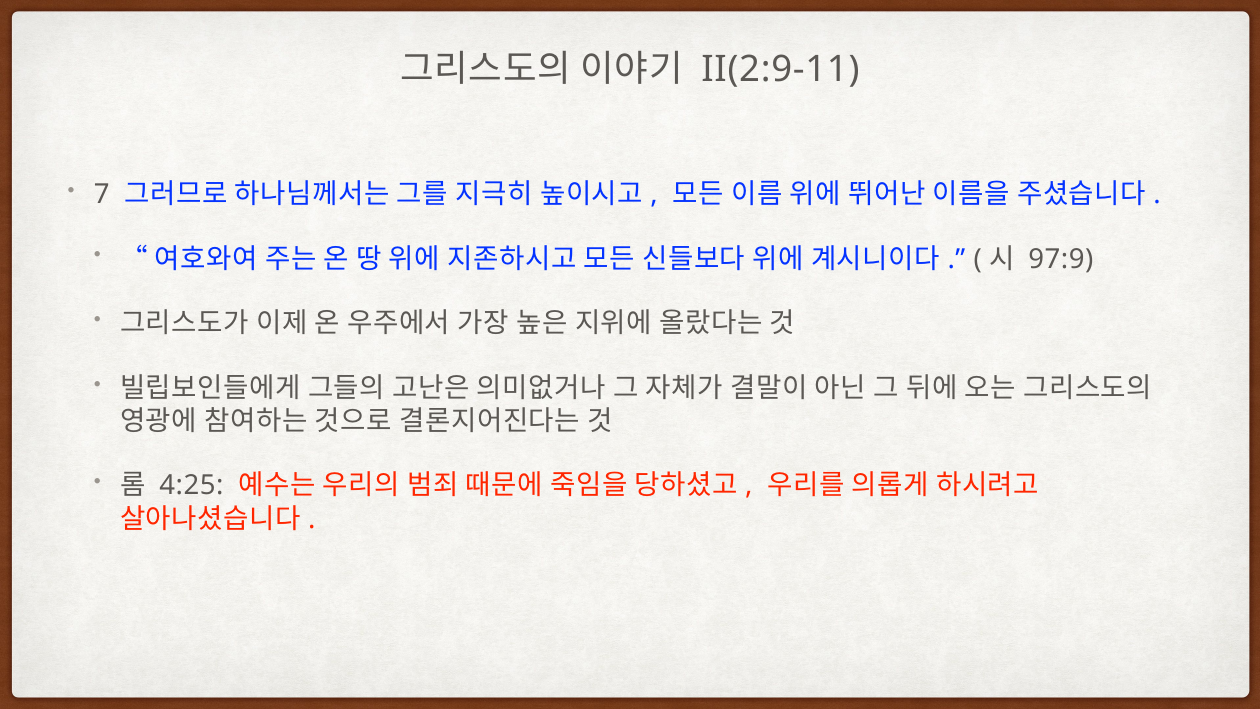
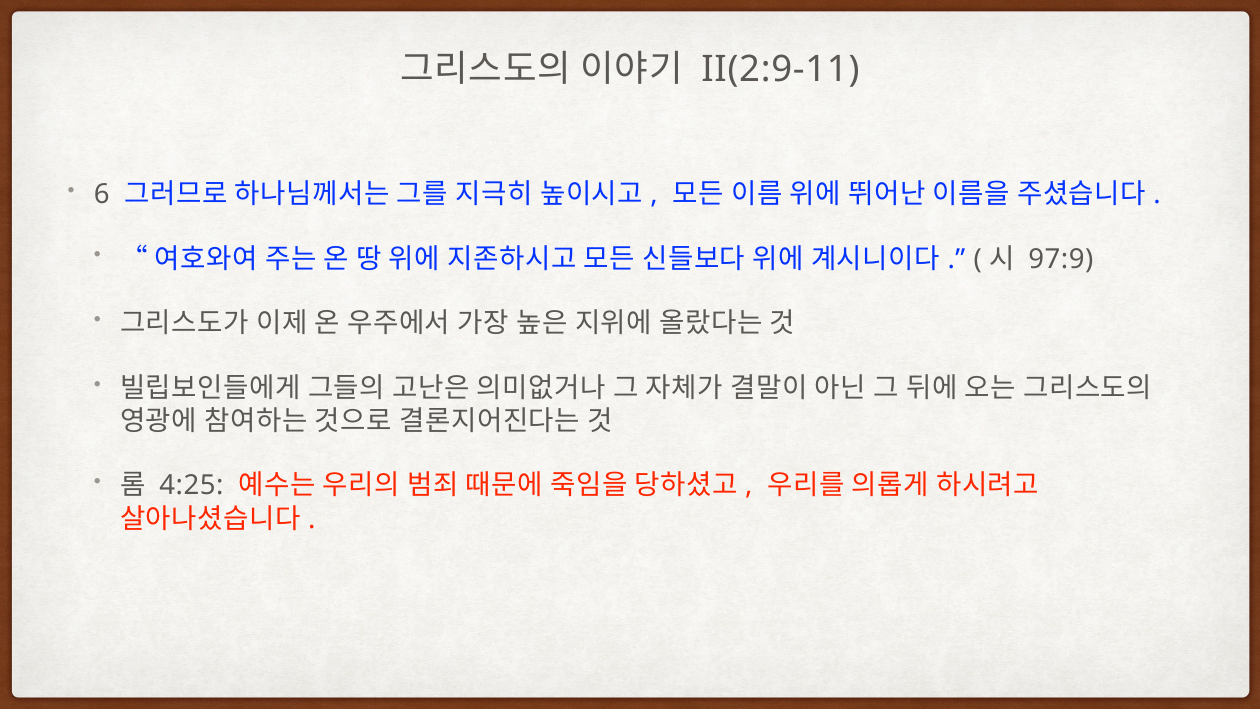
7: 7 -> 6
